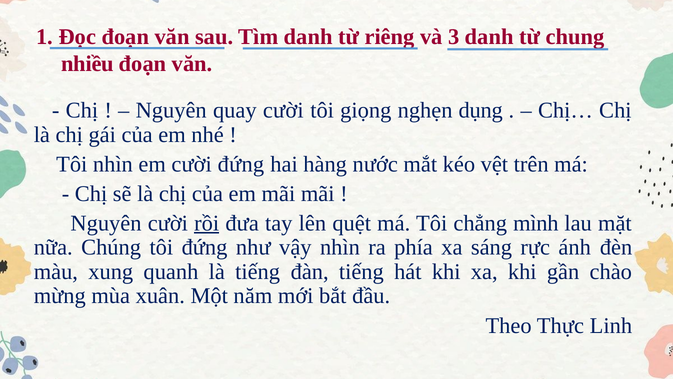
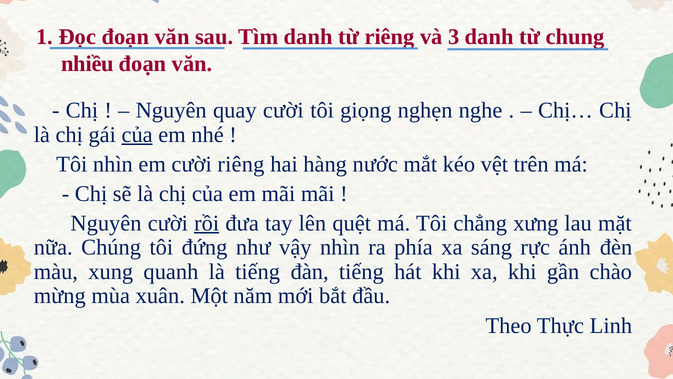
dụng: dụng -> nghe
của at (137, 134) underline: none -> present
cười đứng: đứng -> riêng
mình: mình -> xưng
